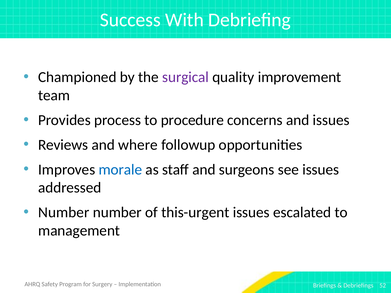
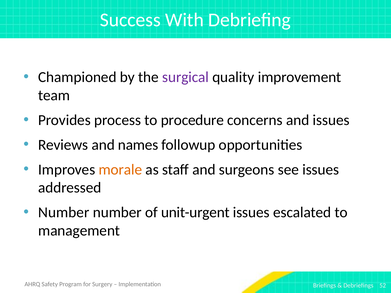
where: where -> names
morale colour: blue -> orange
this-urgent: this-urgent -> unit-urgent
